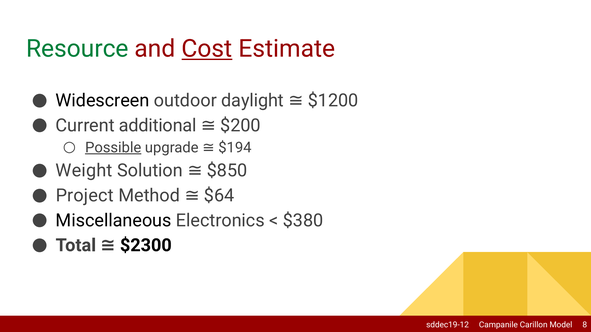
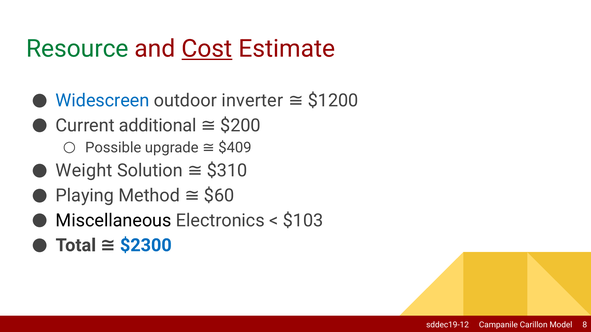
Widescreen colour: black -> blue
daylight: daylight -> inverter
Possible underline: present -> none
$194: $194 -> $409
$850: $850 -> $310
Project: Project -> Playing
$64: $64 -> $60
$380: $380 -> $103
$2300 colour: black -> blue
